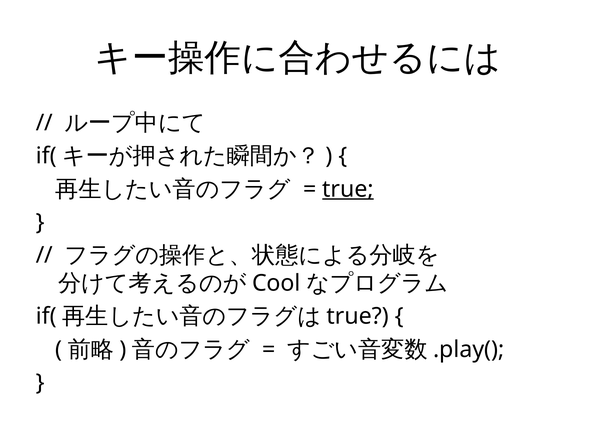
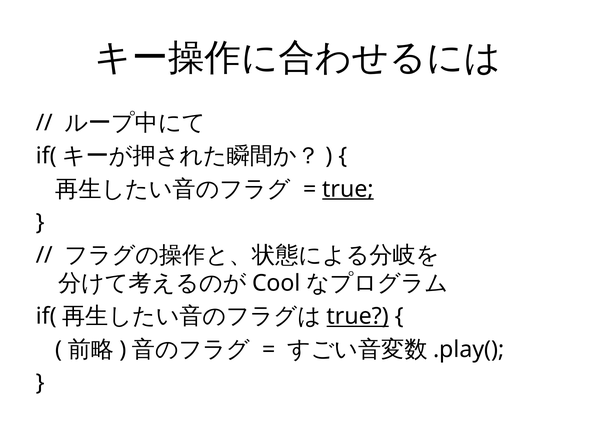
true at (358, 316) underline: none -> present
